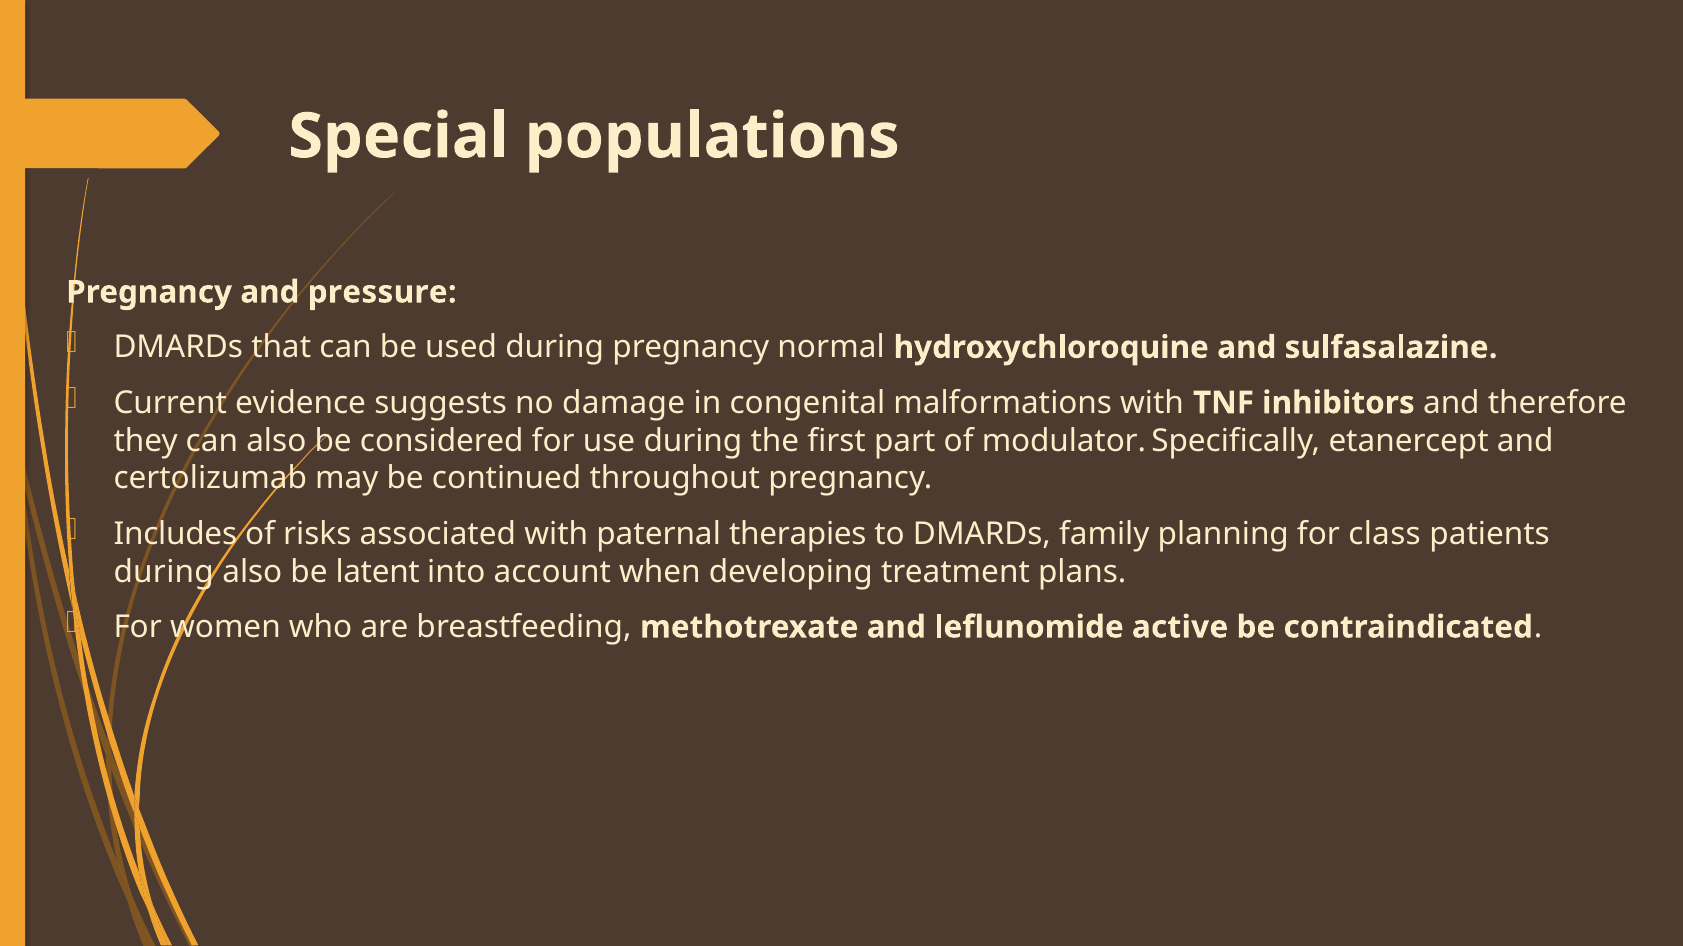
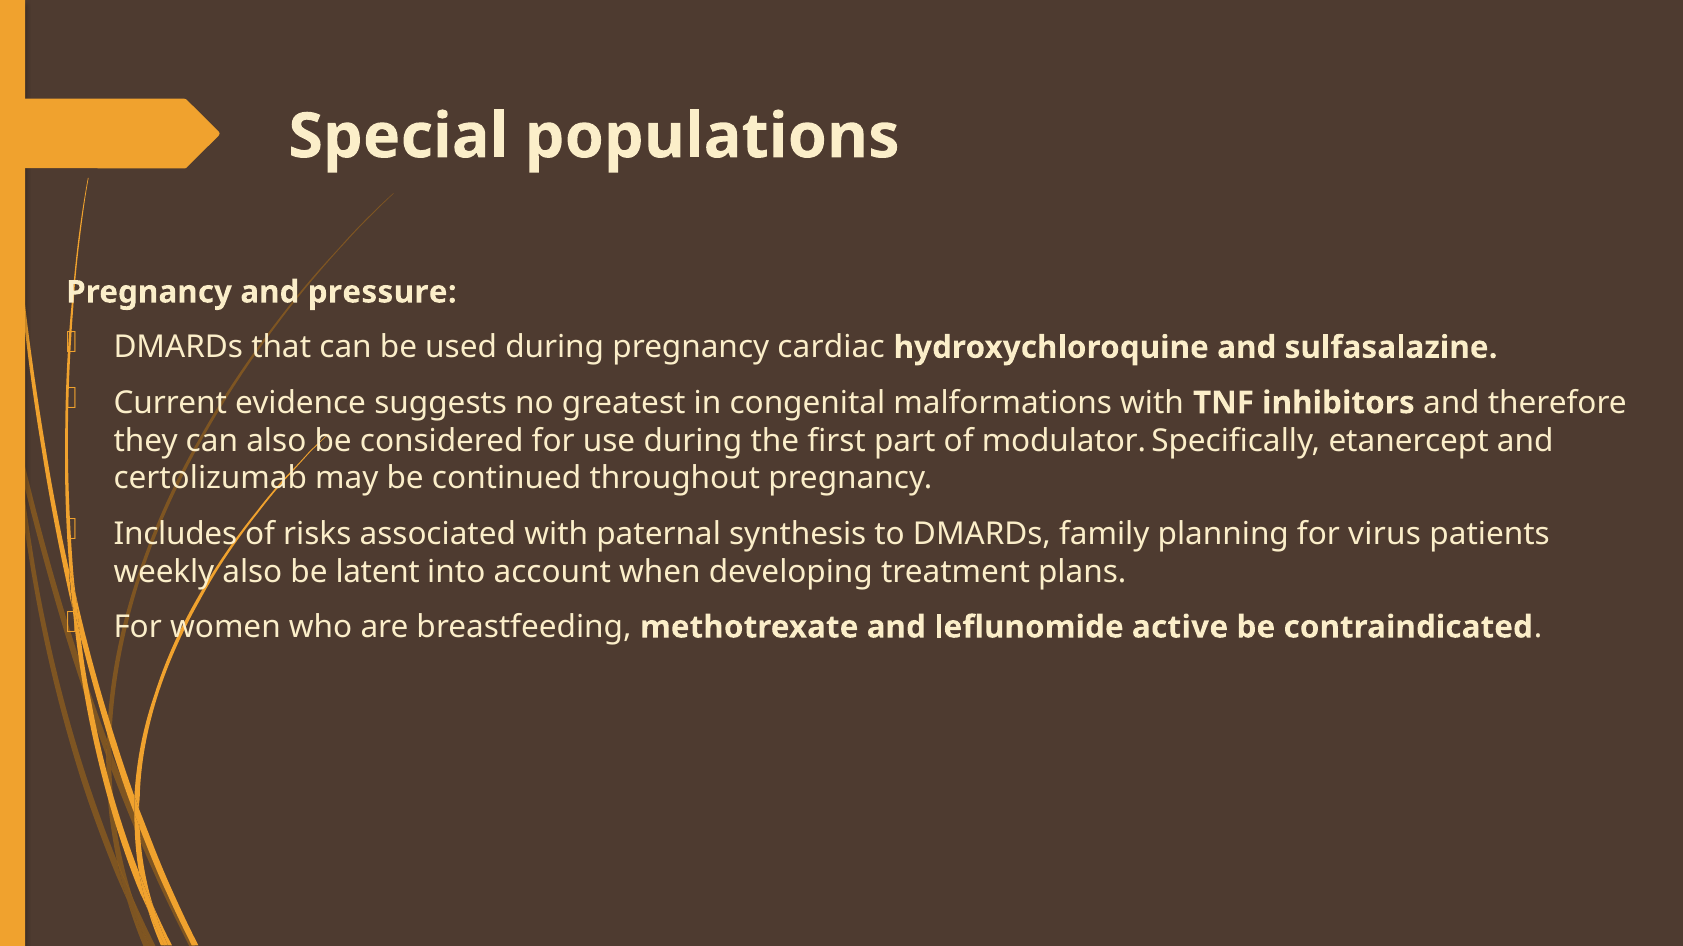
normal: normal -> cardiac
damage: damage -> greatest
therapies: therapies -> synthesis
class: class -> virus
during at (164, 572): during -> weekly
